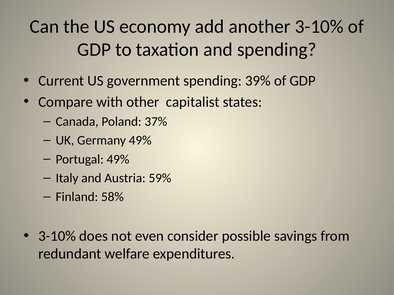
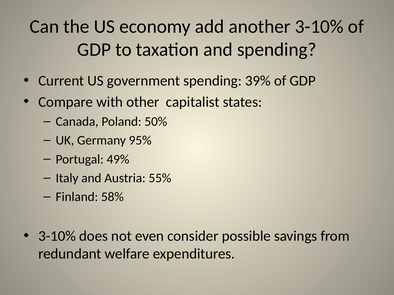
37%: 37% -> 50%
Germany 49%: 49% -> 95%
59%: 59% -> 55%
